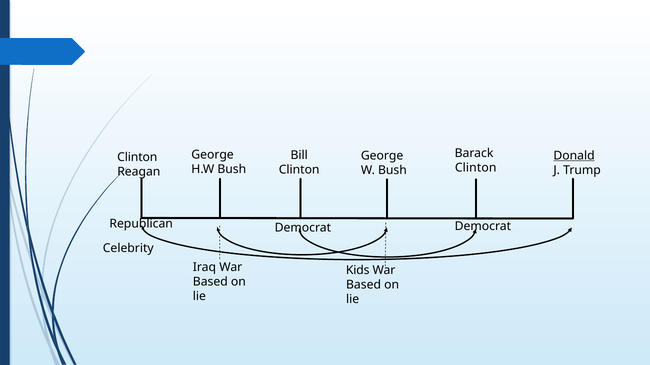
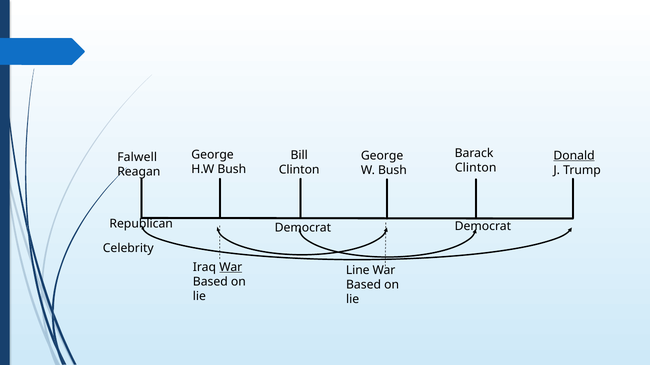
Clinton at (137, 157): Clinton -> Falwell
War at (231, 267) underline: none -> present
Kids: Kids -> Line
